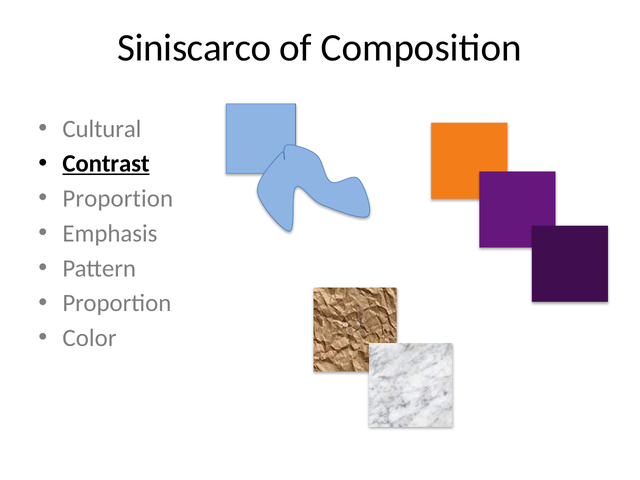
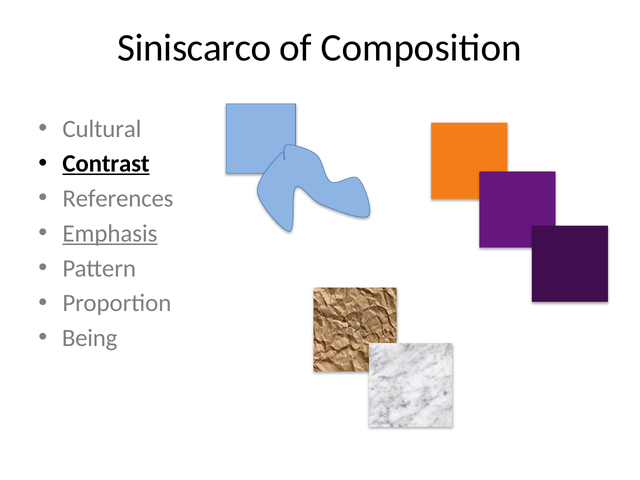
Proportion at (118, 199): Proportion -> References
Emphasis underline: none -> present
Color: Color -> Being
